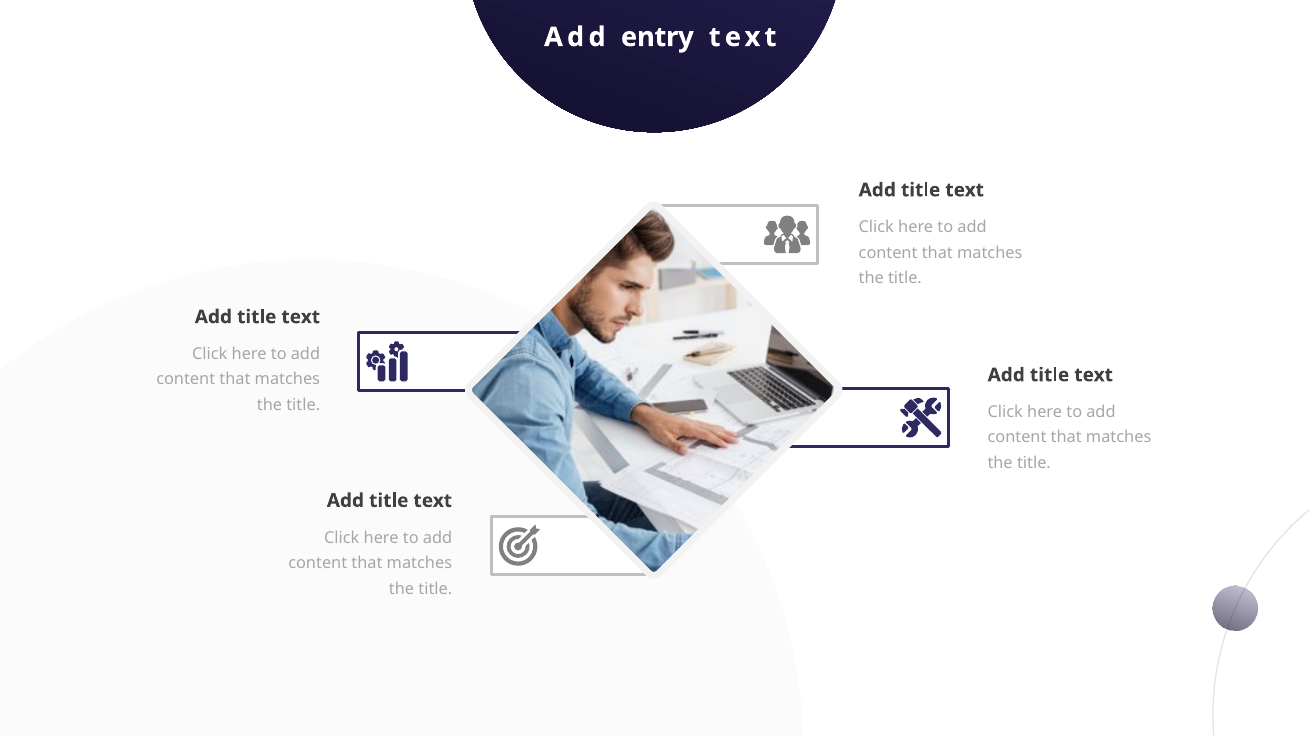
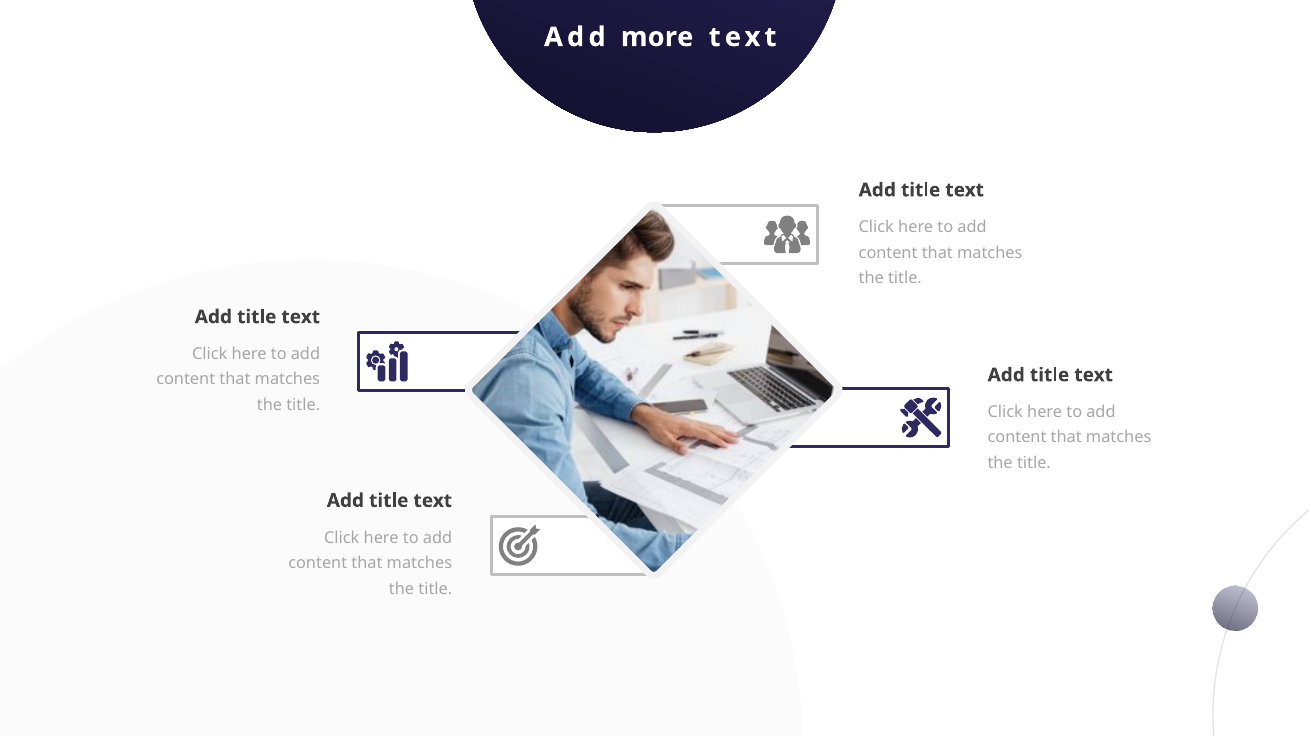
entry: entry -> more
